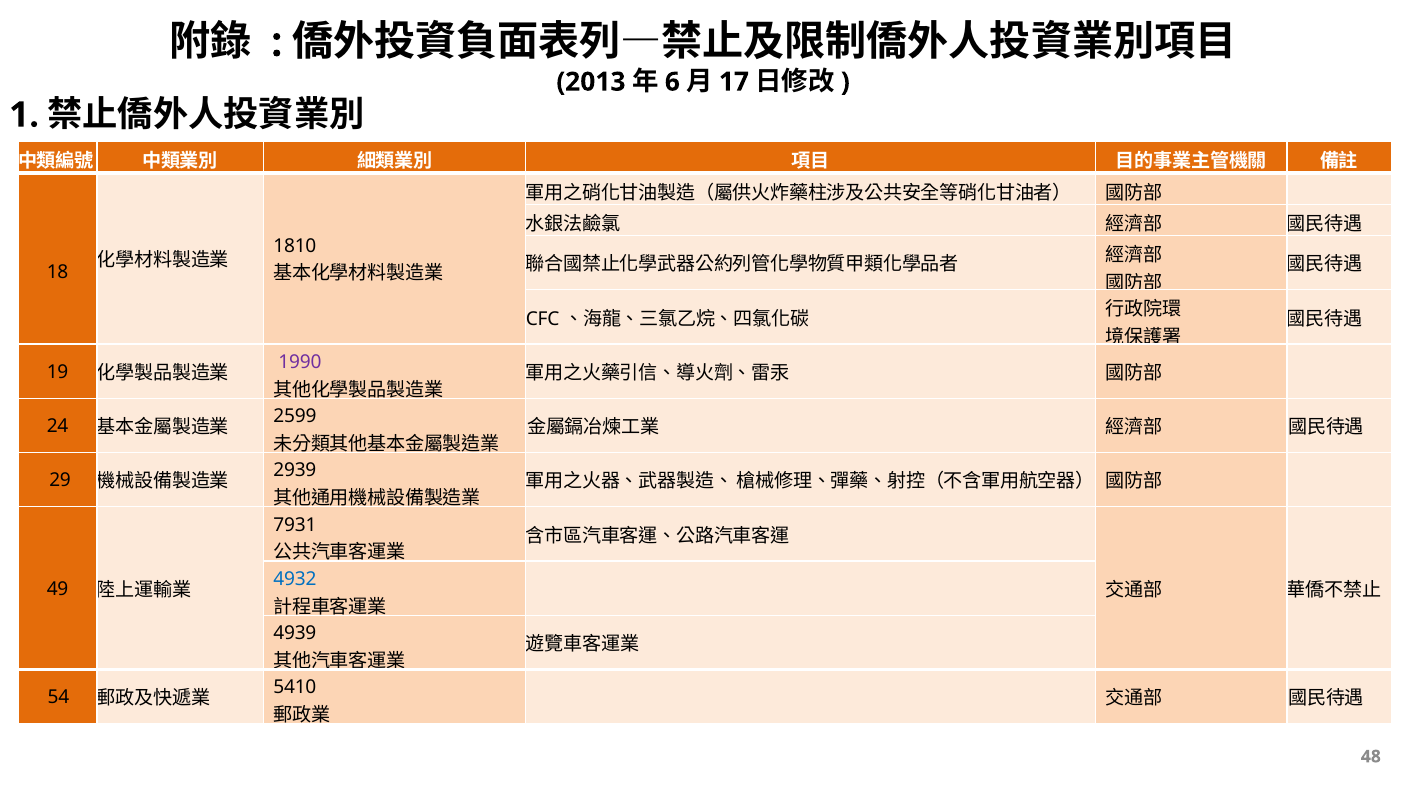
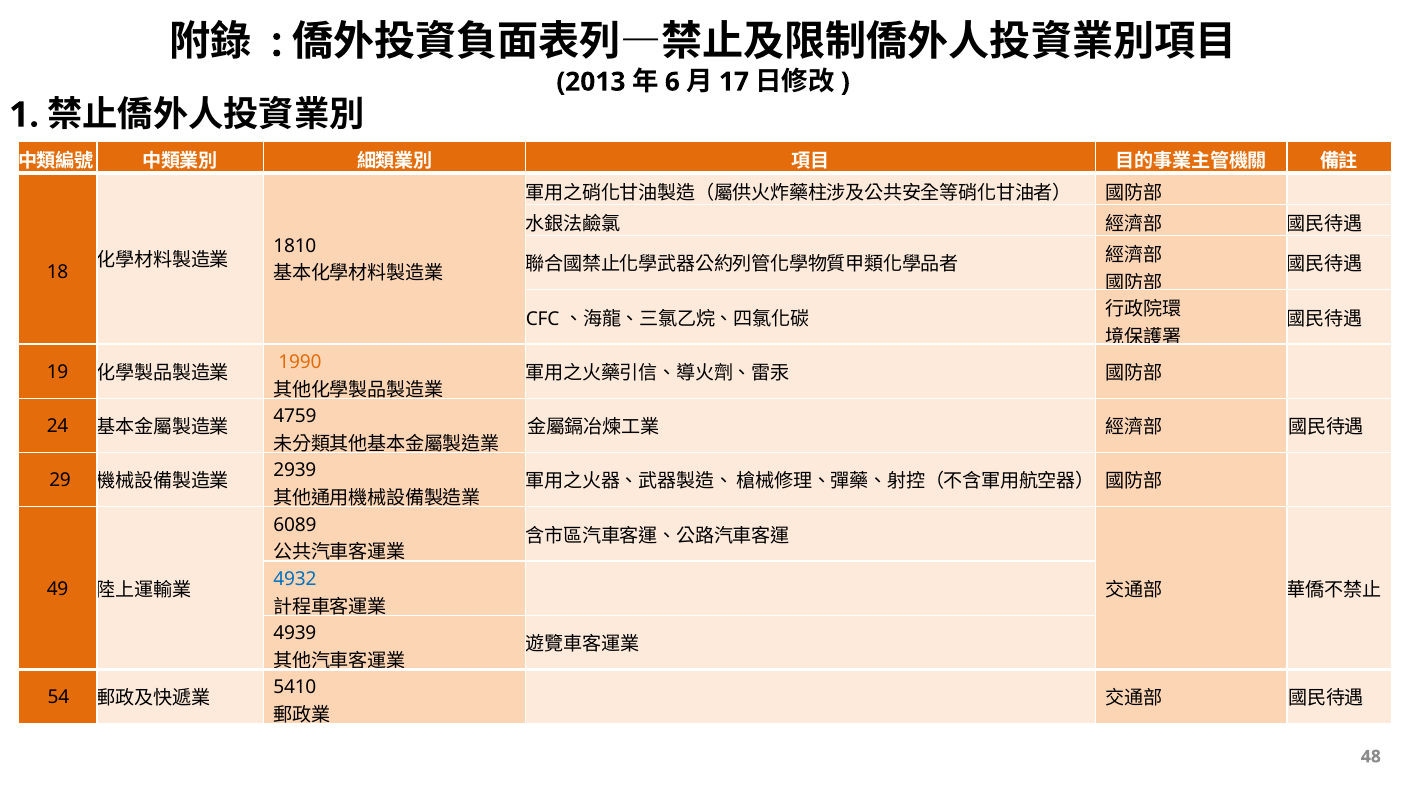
1990 colour: purple -> orange
2599: 2599 -> 4759
7931: 7931 -> 6089
